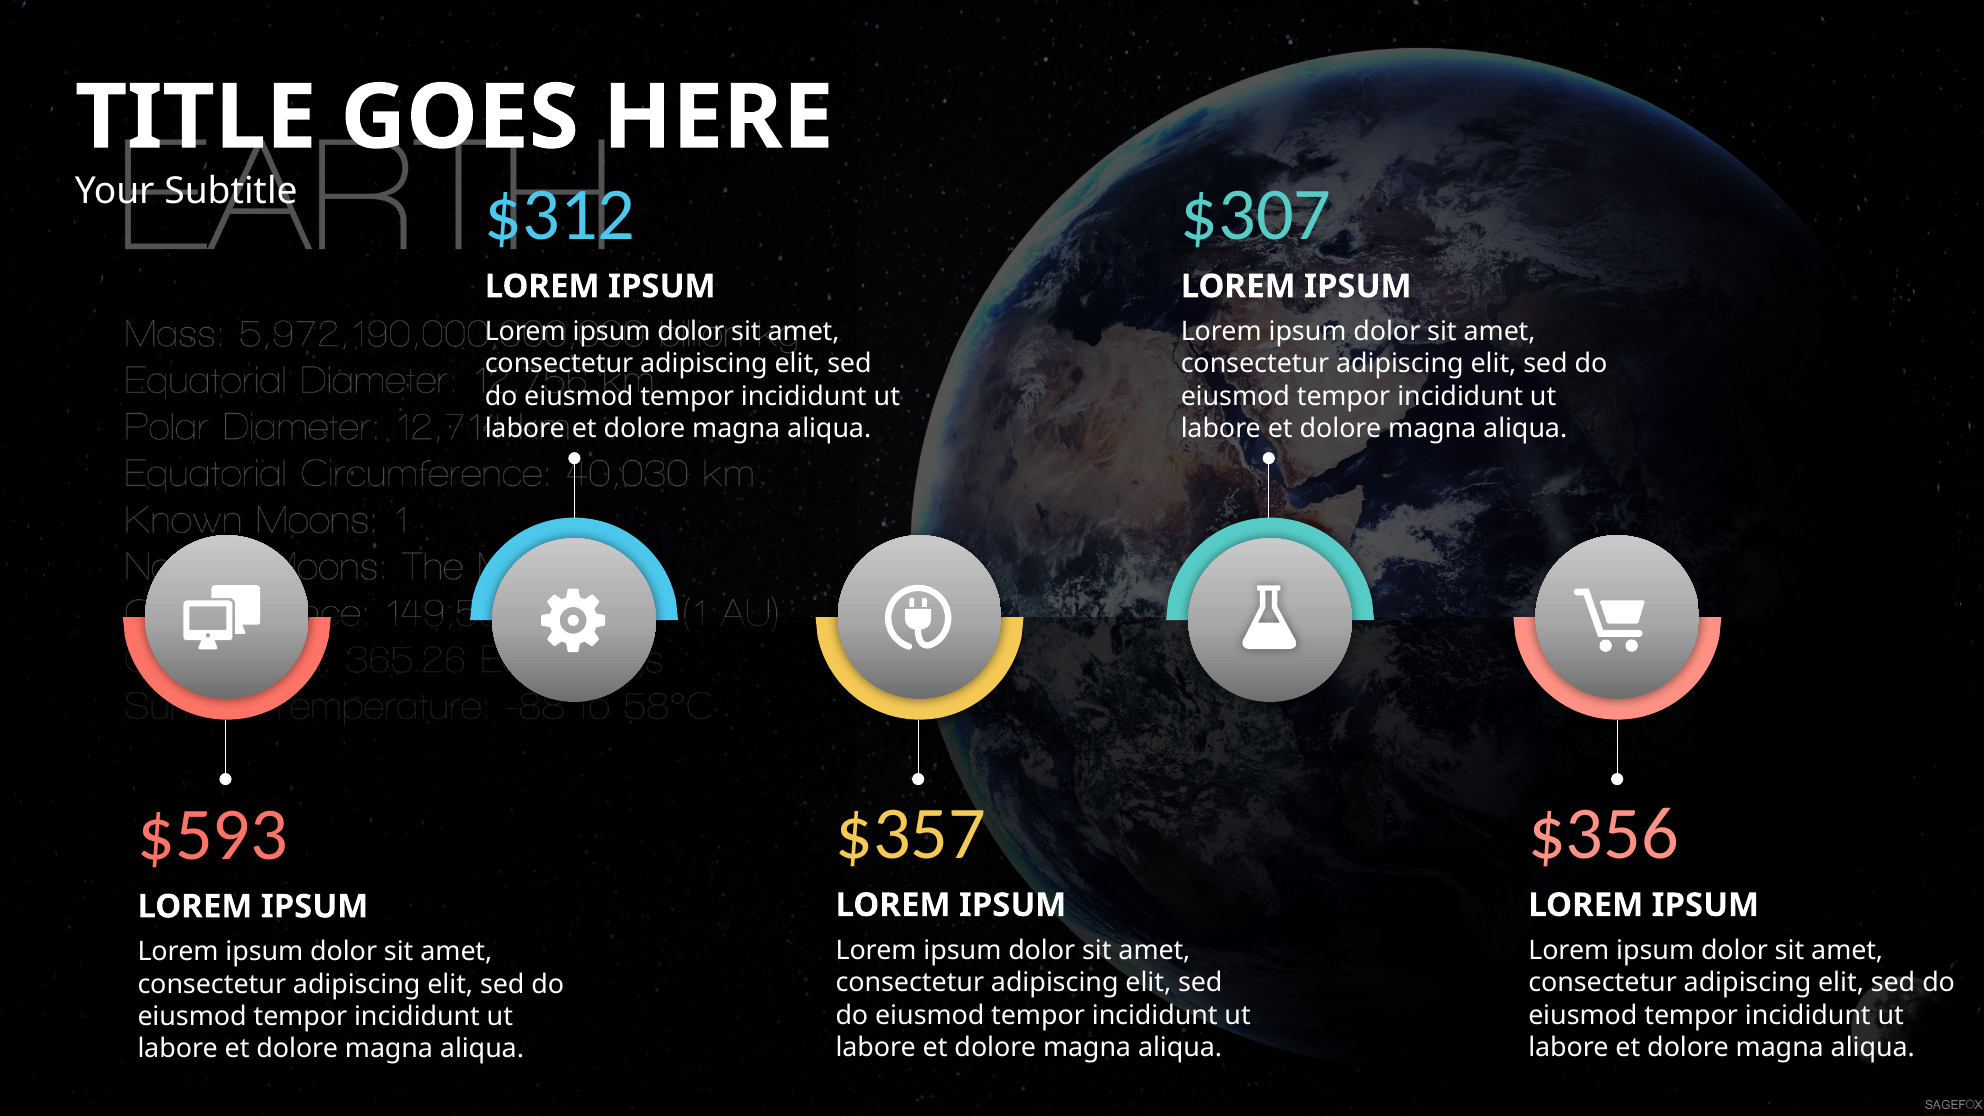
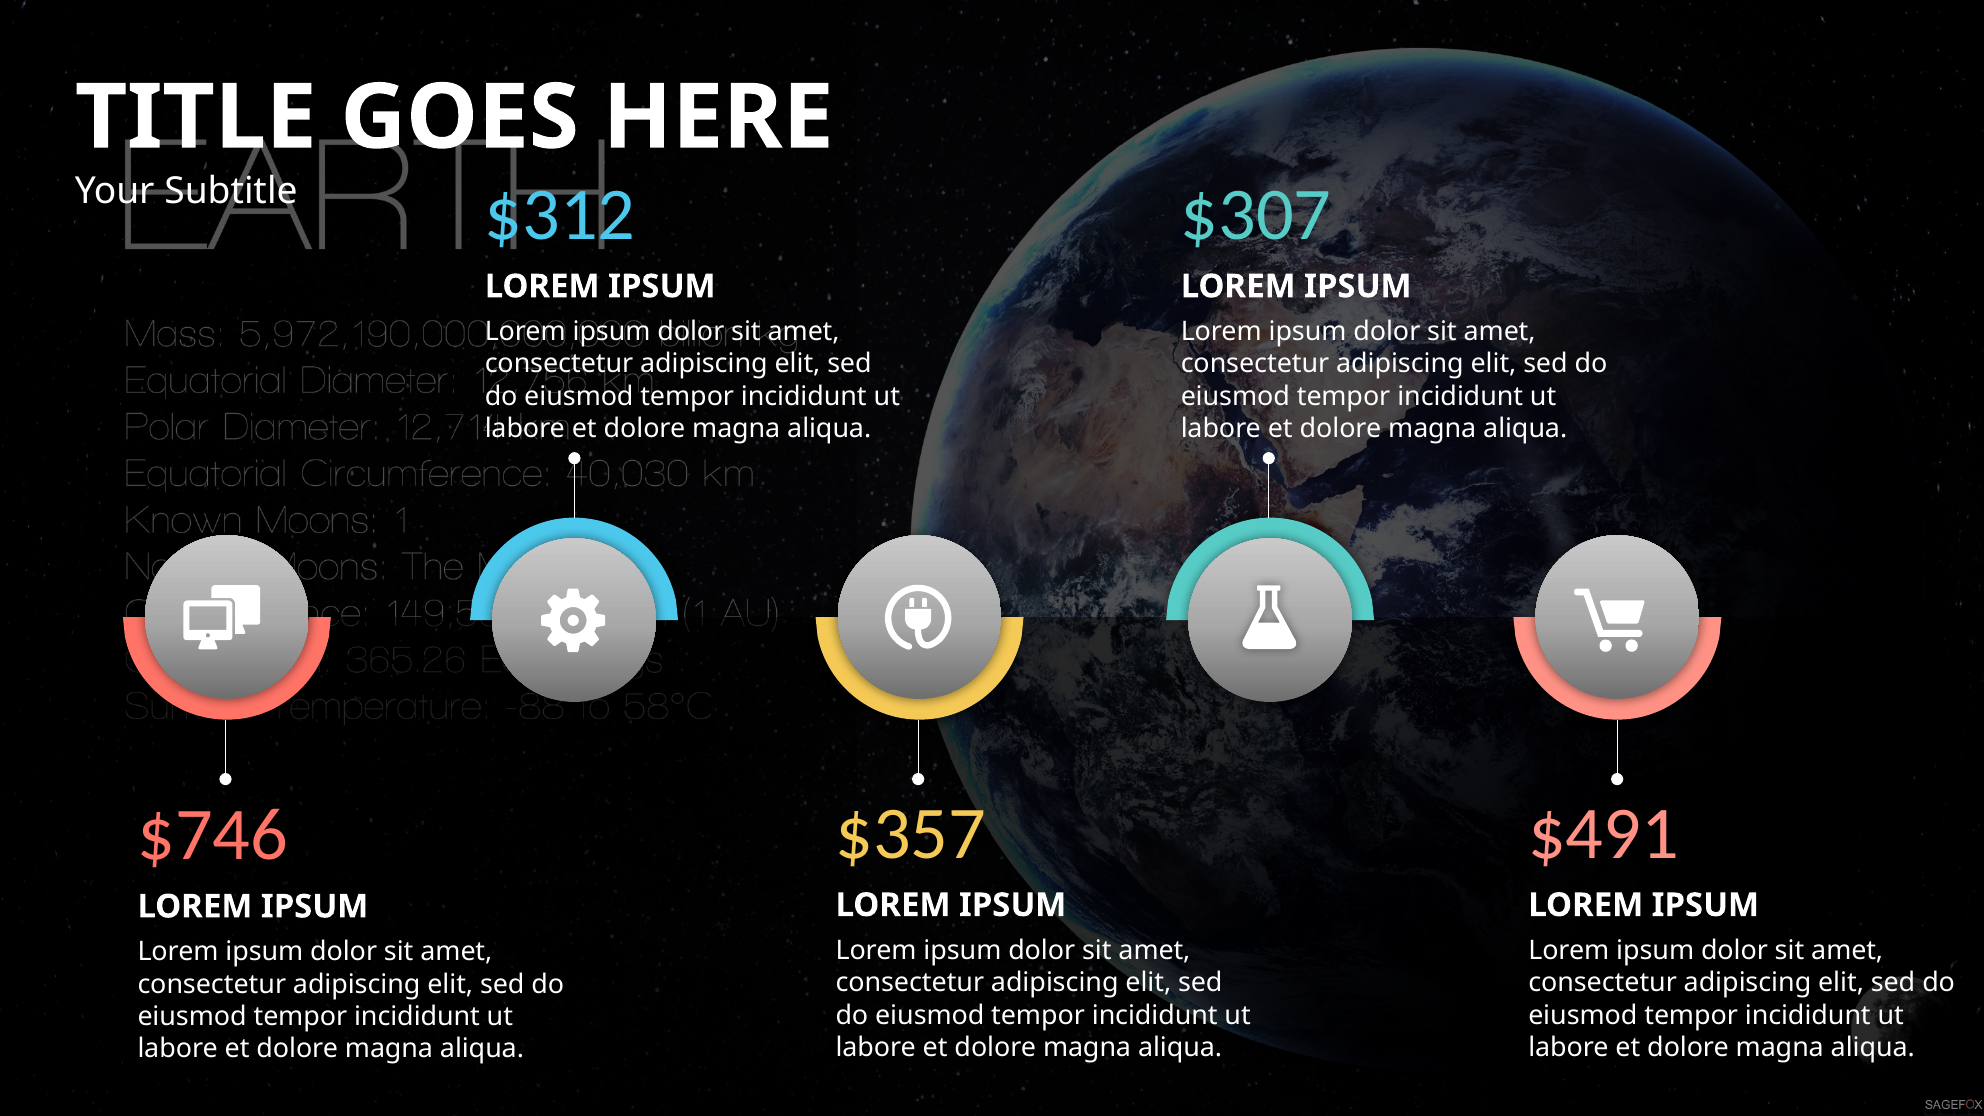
$356: $356 -> $491
$593: $593 -> $746
